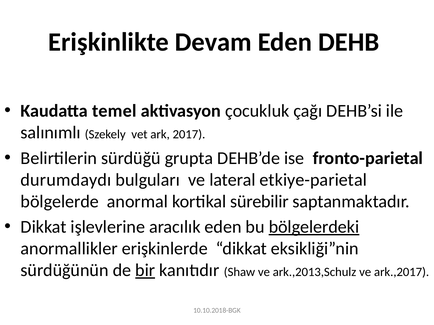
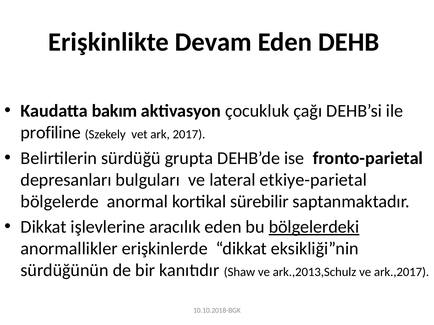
temel: temel -> bakım
salınımlı: salınımlı -> profiline
durumdaydı: durumdaydı -> depresanları
bir underline: present -> none
